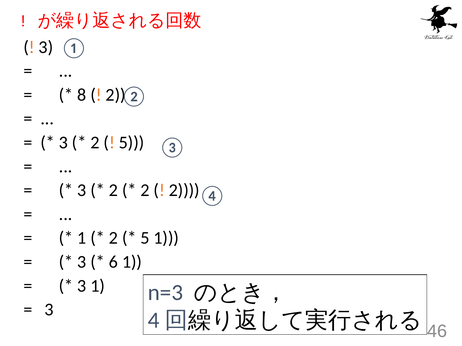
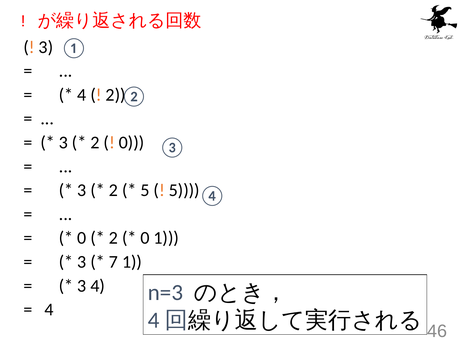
8 at (82, 95): 8 -> 4
5 at (132, 143): 5 -> 0
2 at (145, 191): 2 -> 5
2 at (184, 191): 2 -> 5
1 at (82, 238): 1 -> 0
5 at (145, 238): 5 -> 0
6: 6 -> 7
3 1: 1 -> 4
3 at (49, 310): 3 -> 4
